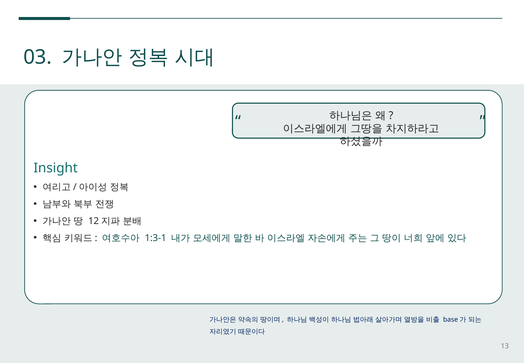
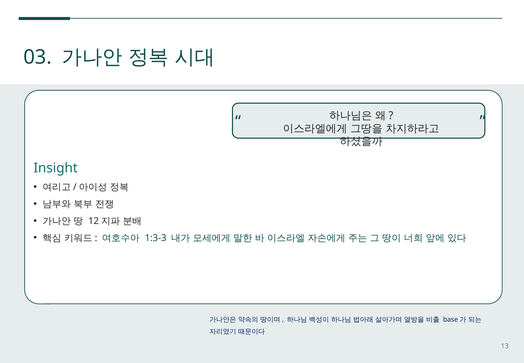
1:3-1: 1:3-1 -> 1:3-3
